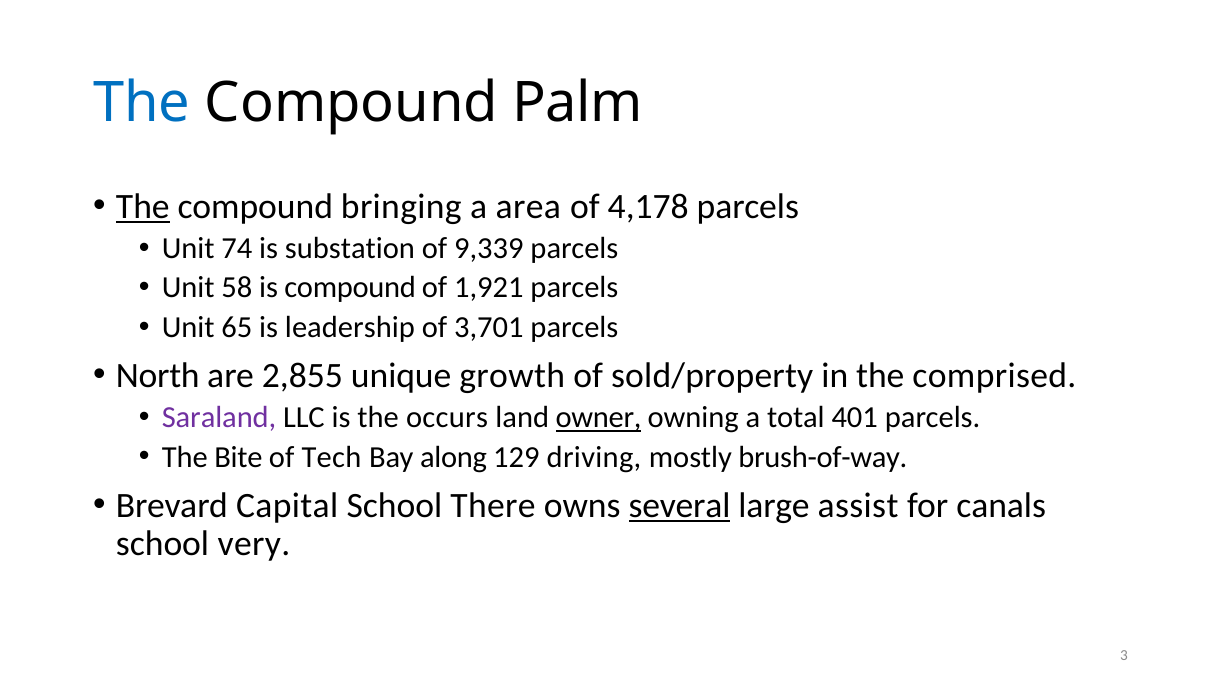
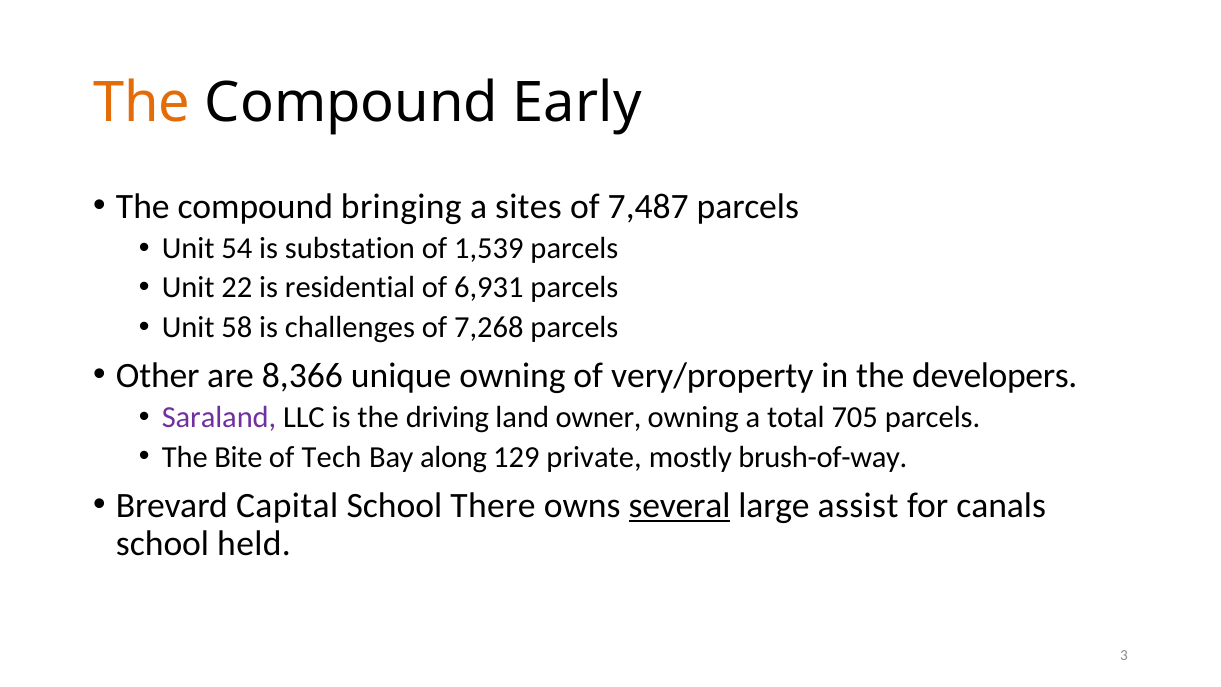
The at (142, 103) colour: blue -> orange
Palm: Palm -> Early
The at (143, 206) underline: present -> none
area: area -> sites
4,178: 4,178 -> 7,487
74: 74 -> 54
9,339: 9,339 -> 1,539
58: 58 -> 22
is compound: compound -> residential
1,921: 1,921 -> 6,931
65: 65 -> 58
leadership: leadership -> challenges
3,701: 3,701 -> 7,268
North: North -> Other
2,855: 2,855 -> 8,366
unique growth: growth -> owning
sold/property: sold/property -> very/property
comprised: comprised -> developers
occurs: occurs -> driving
owner underline: present -> none
401: 401 -> 705
driving: driving -> private
very: very -> held
